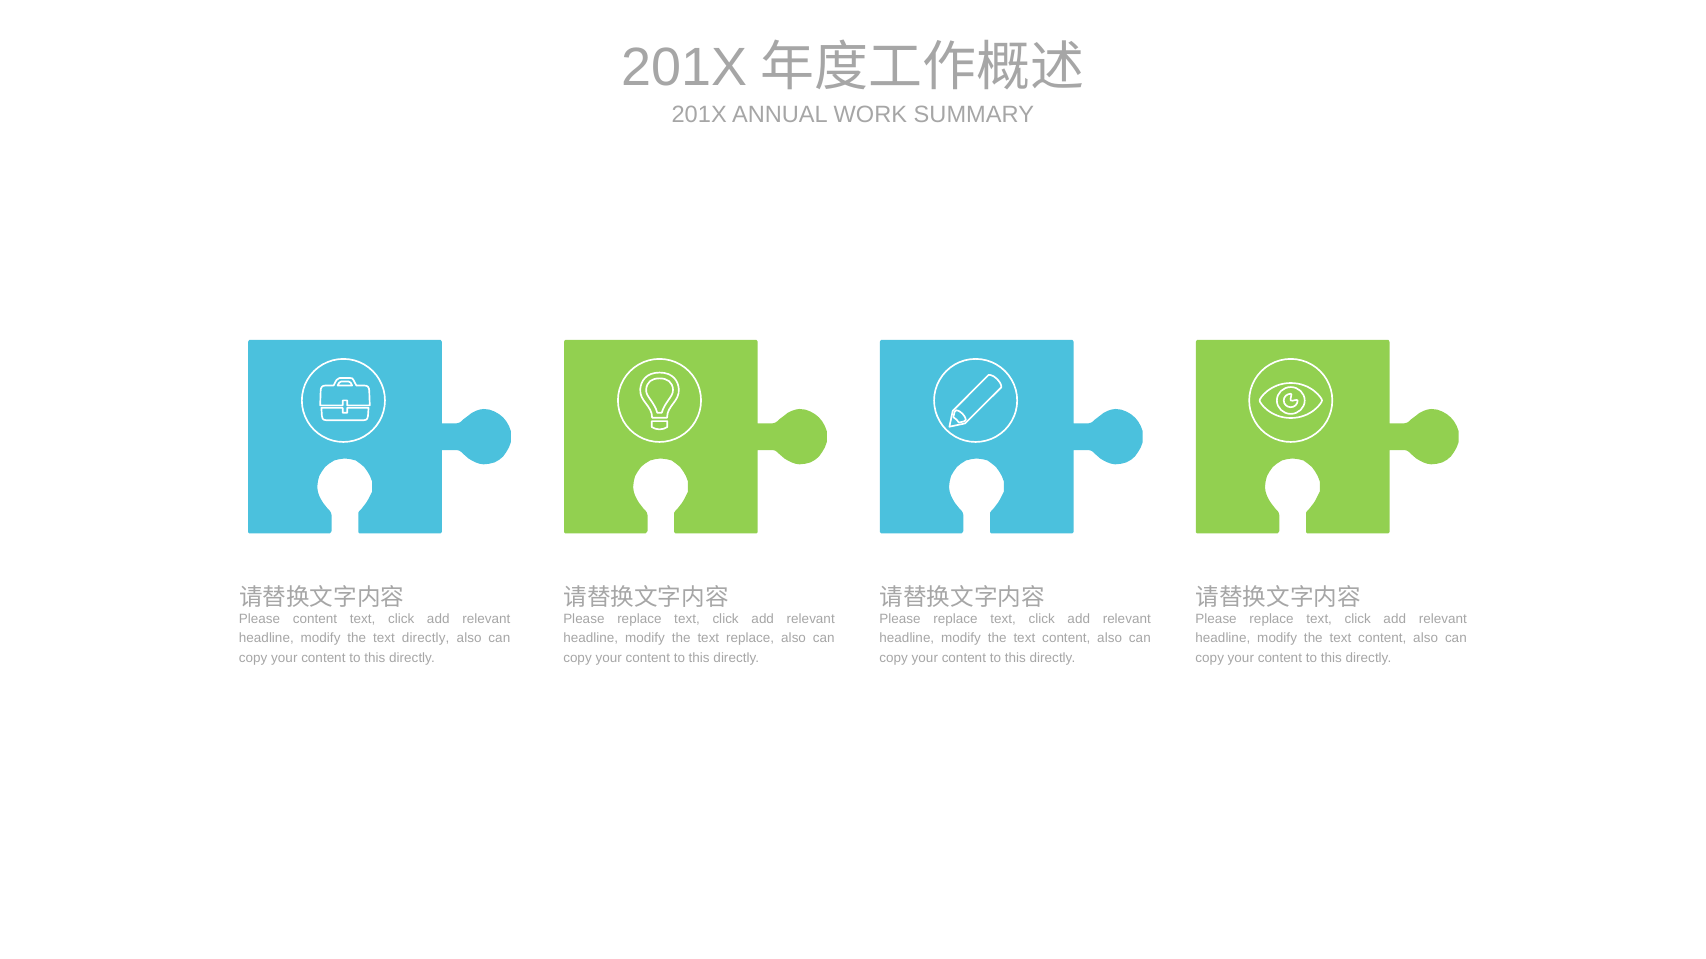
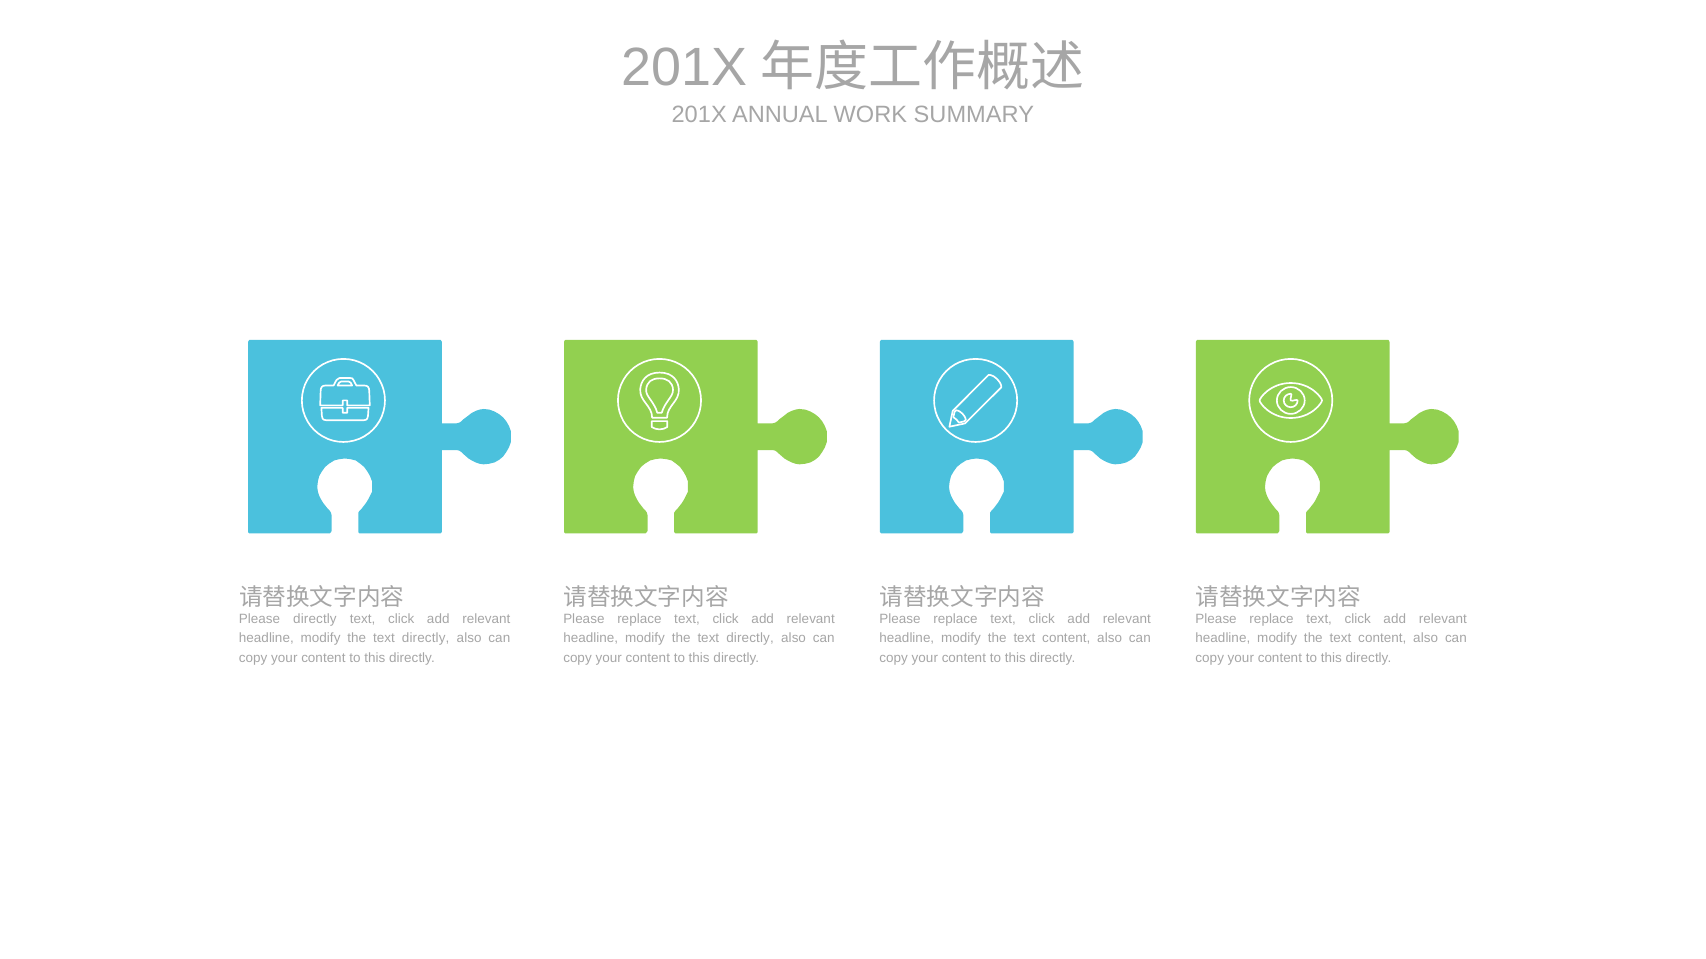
Please content: content -> directly
replace at (750, 639): replace -> directly
